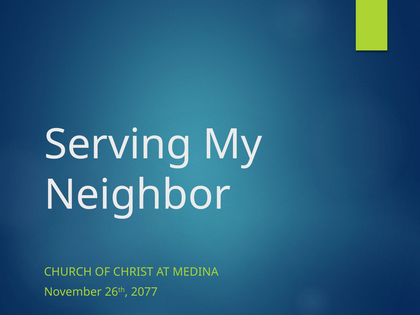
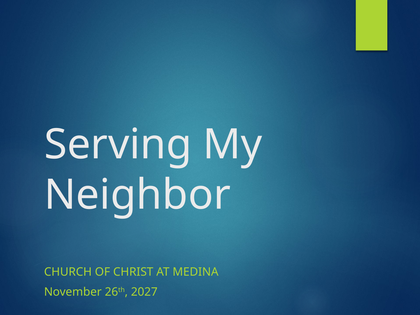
2077: 2077 -> 2027
